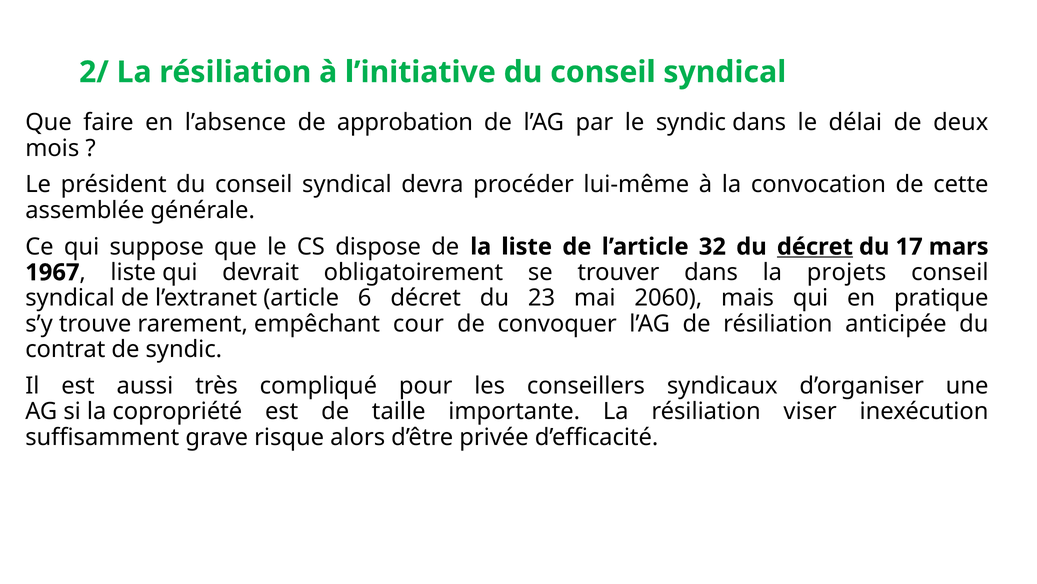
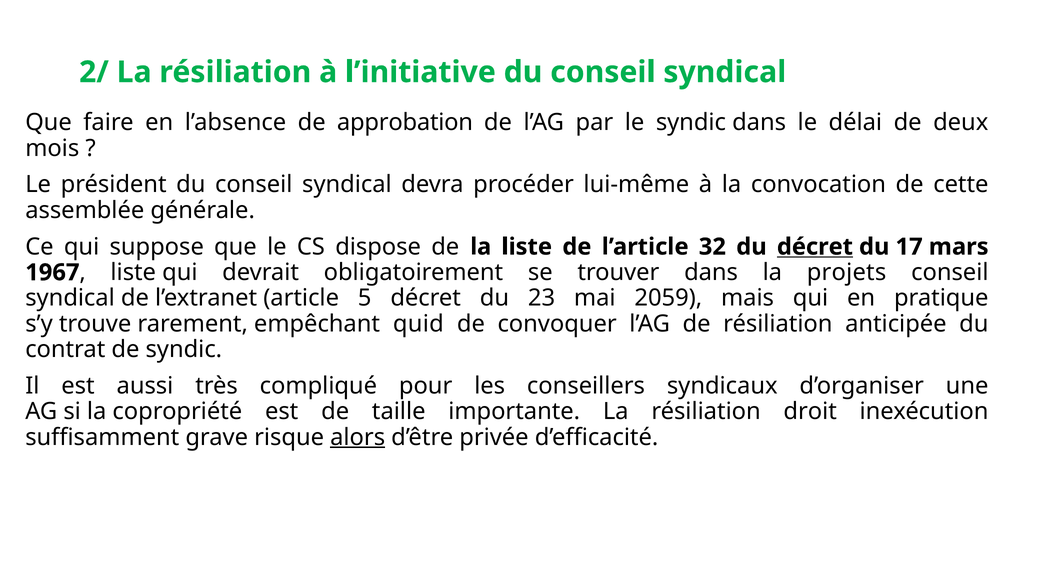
6: 6 -> 5
2060: 2060 -> 2059
cour: cour -> quid
viser: viser -> droit
alors underline: none -> present
